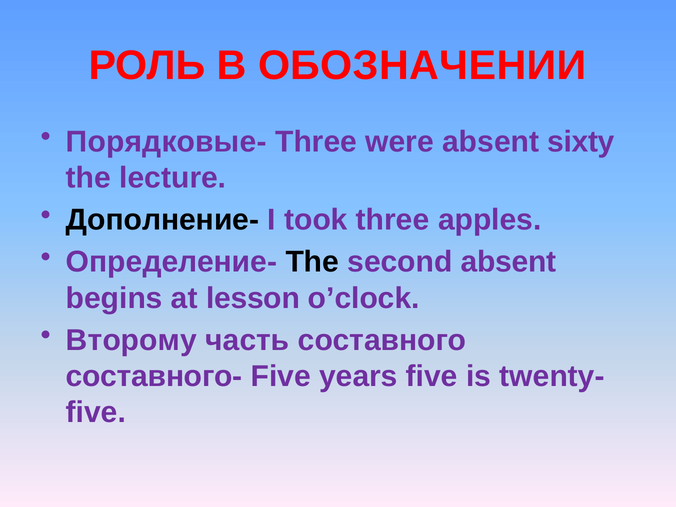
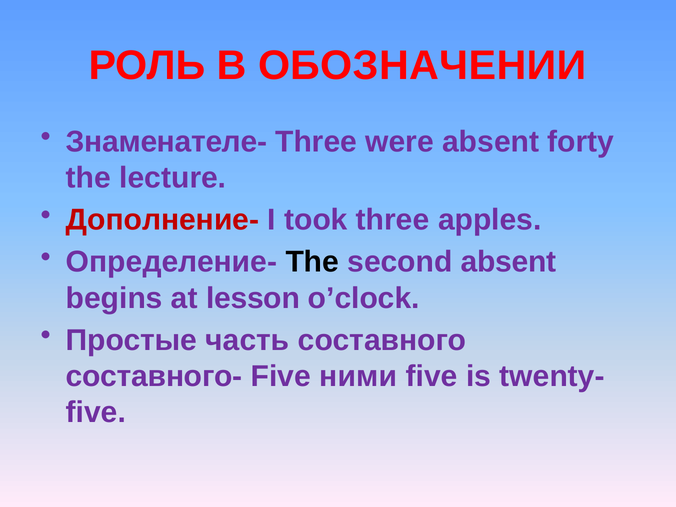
Порядковые-: Порядковые- -> Знаменателе-
sixty: sixty -> forty
Дополнение- colour: black -> red
Второму: Второму -> Простые
years: years -> ними
